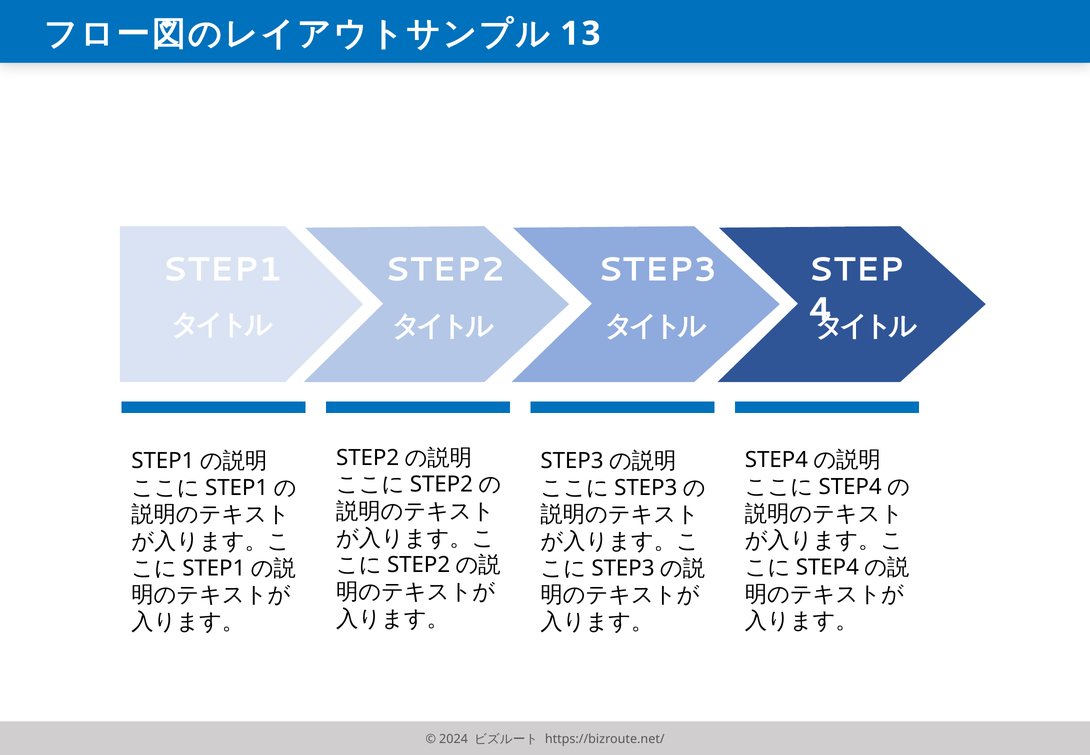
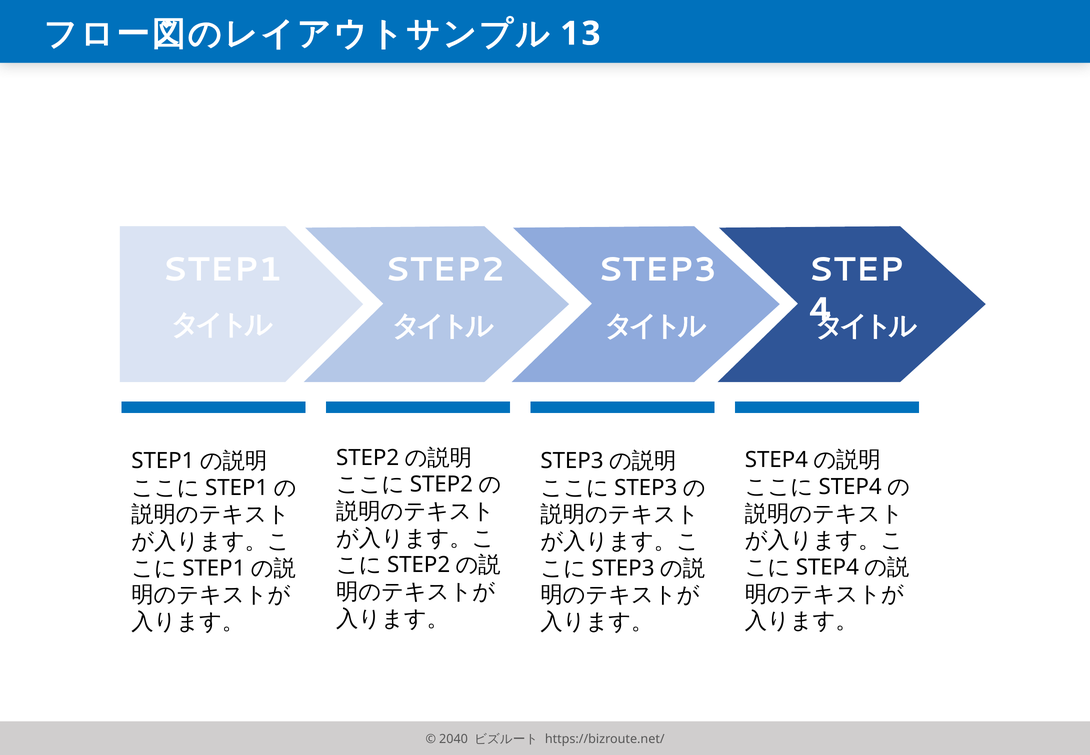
2024: 2024 -> 2040
